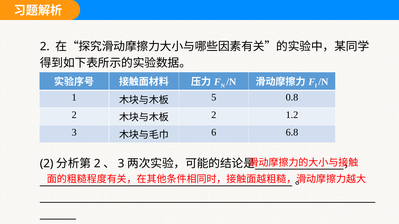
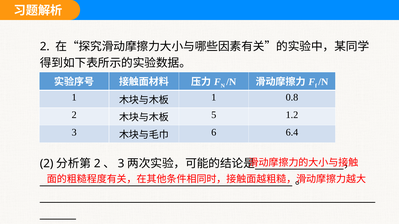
5 at (214, 98): 5 -> 1
2 at (214, 115): 2 -> 5
6.8: 6.8 -> 6.4
